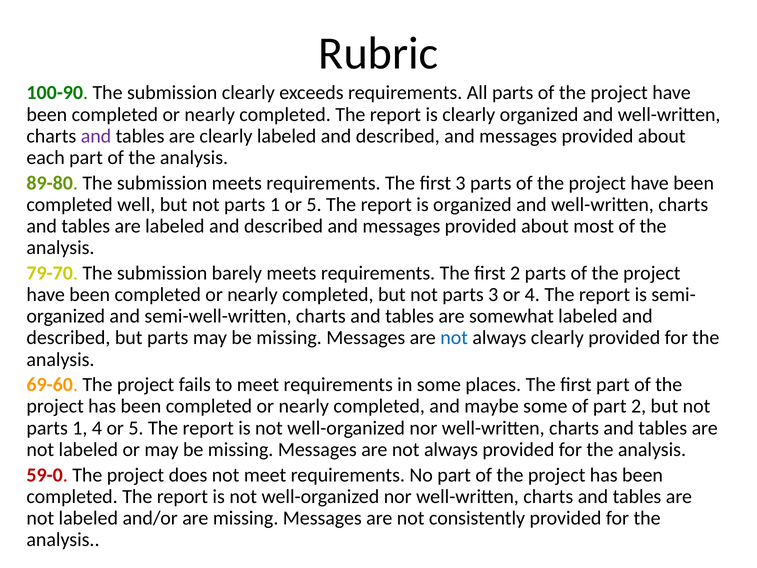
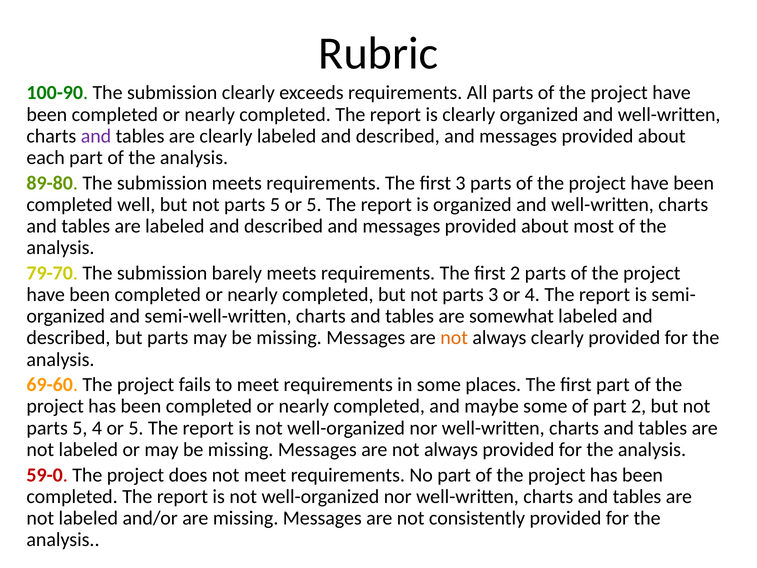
1 at (275, 205): 1 -> 5
not at (454, 338) colour: blue -> orange
1 at (80, 428): 1 -> 5
